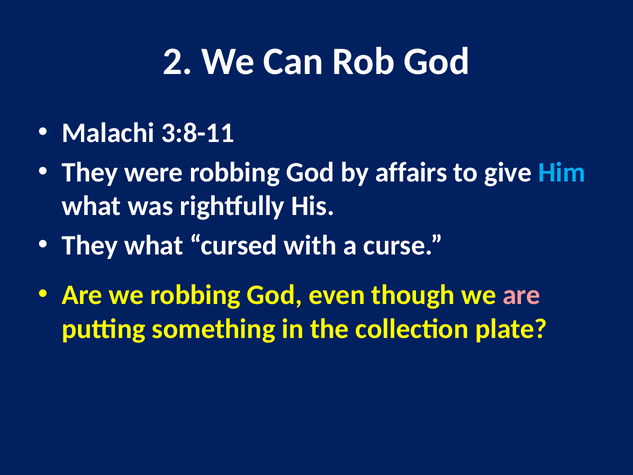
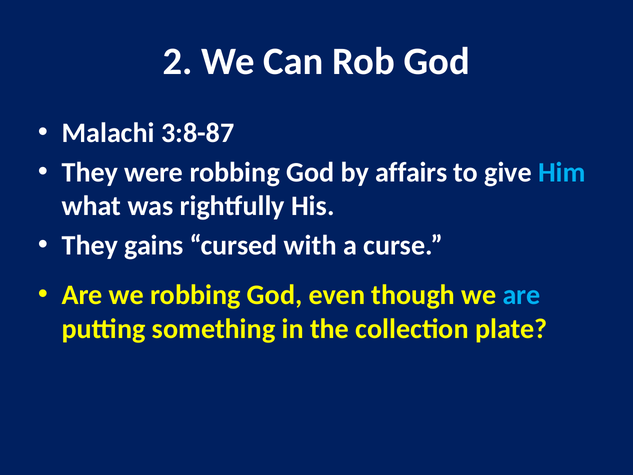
3:8-11: 3:8-11 -> 3:8-87
They what: what -> gains
are at (522, 295) colour: pink -> light blue
